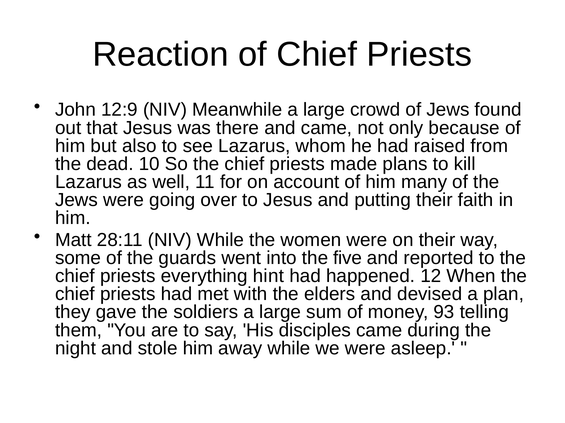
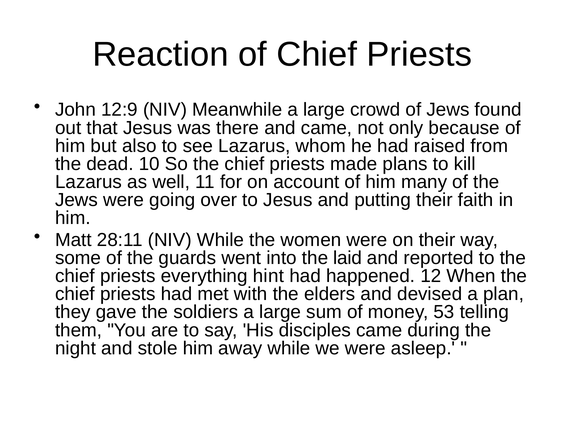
five: five -> laid
93: 93 -> 53
